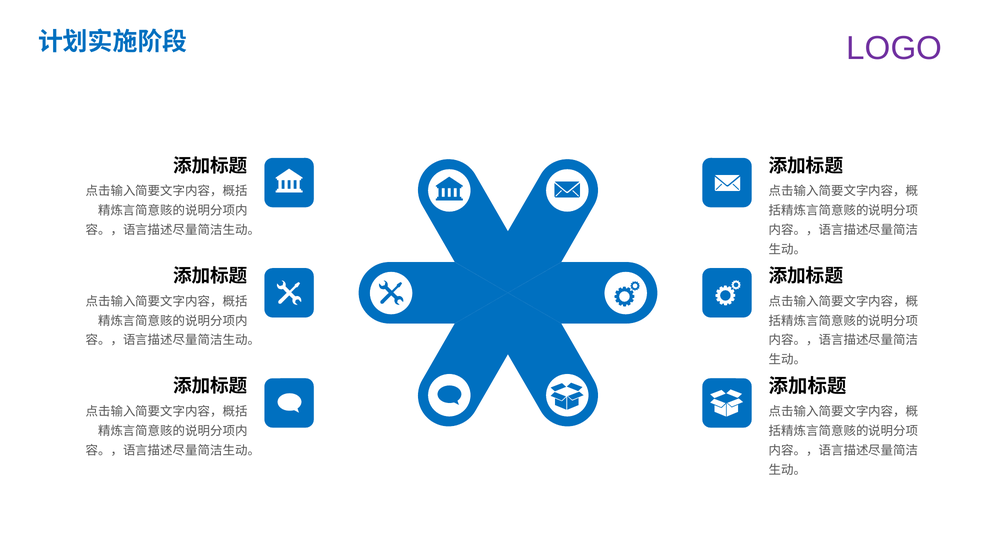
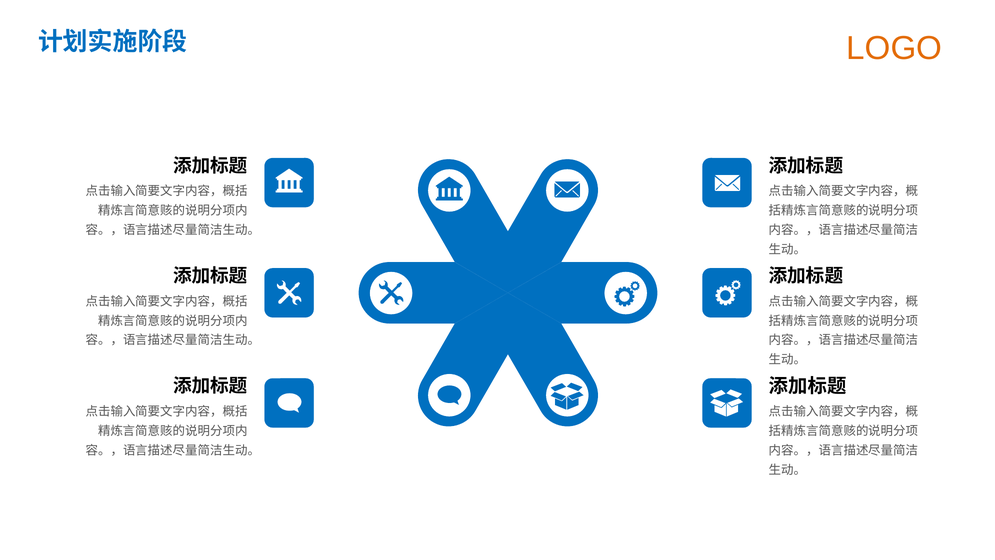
LOGO colour: purple -> orange
